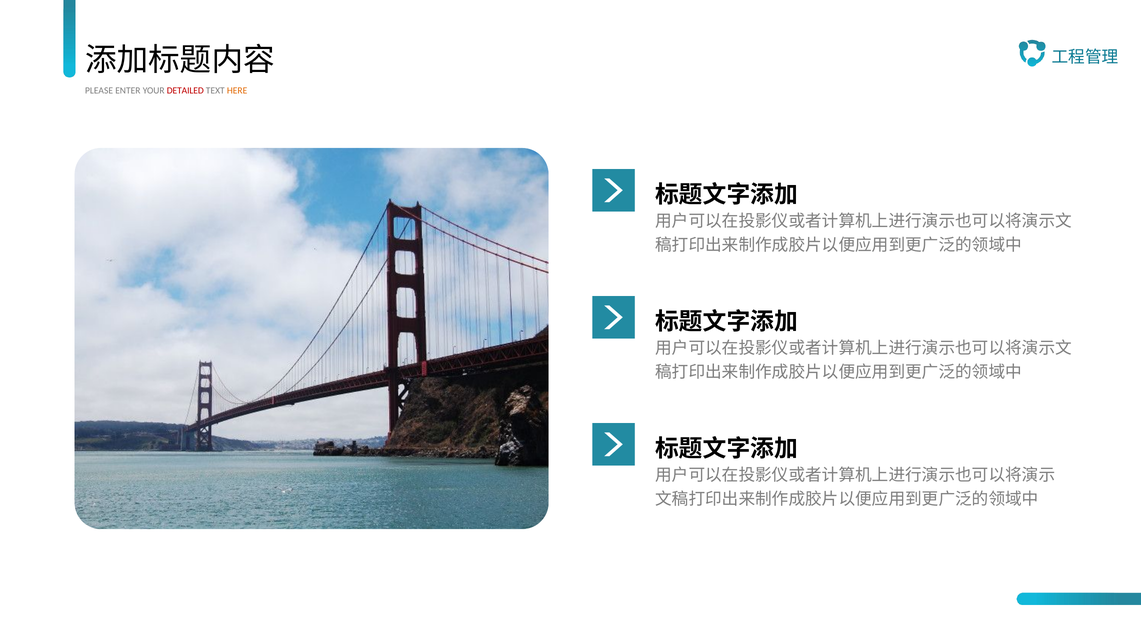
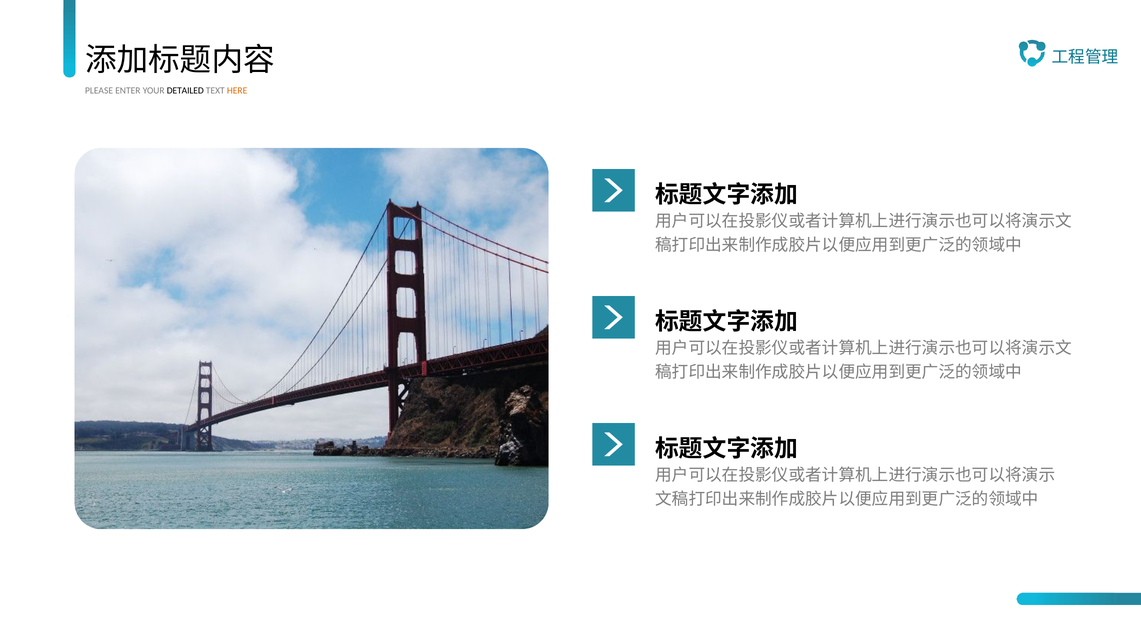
DETAILED colour: red -> black
